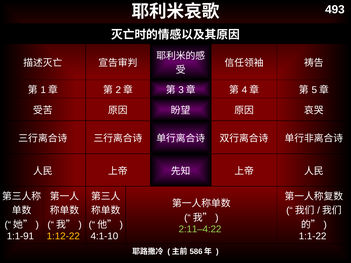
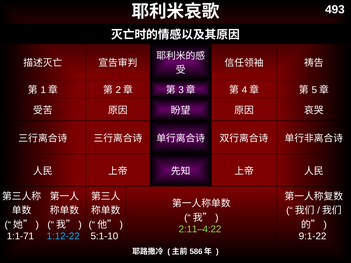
1:1-91: 1:1-91 -> 1:1-71
1:12-22 colour: yellow -> light blue
4:1-10: 4:1-10 -> 5:1-10
1:1-22: 1:1-22 -> 9:1-22
